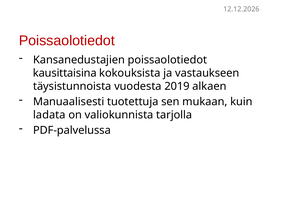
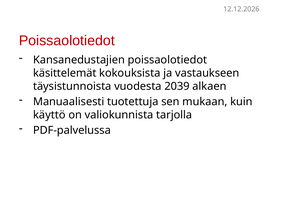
kausittaisina: kausittaisina -> käsittelemät
2019: 2019 -> 2039
ladata: ladata -> käyttö
